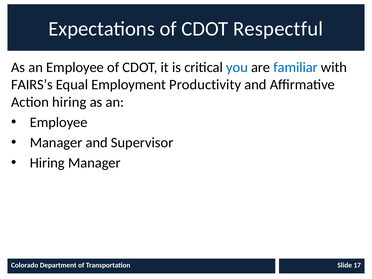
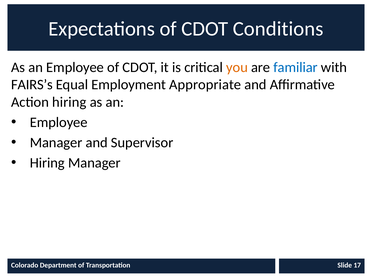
Respectful: Respectful -> Conditions
you colour: blue -> orange
Productivity: Productivity -> Appropriate
